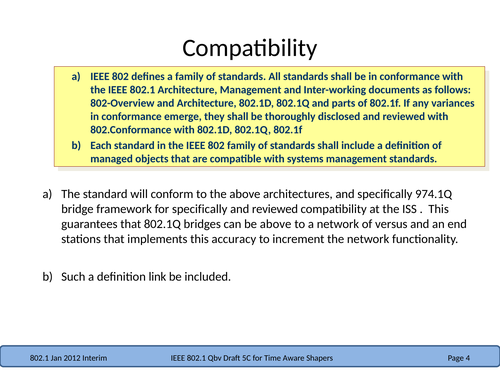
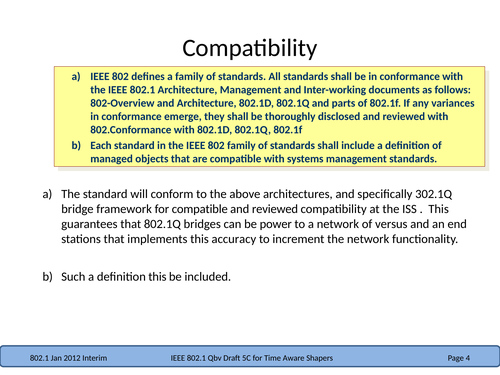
974.1Q: 974.1Q -> 302.1Q
for specifically: specifically -> compatible
be above: above -> power
definition link: link -> this
